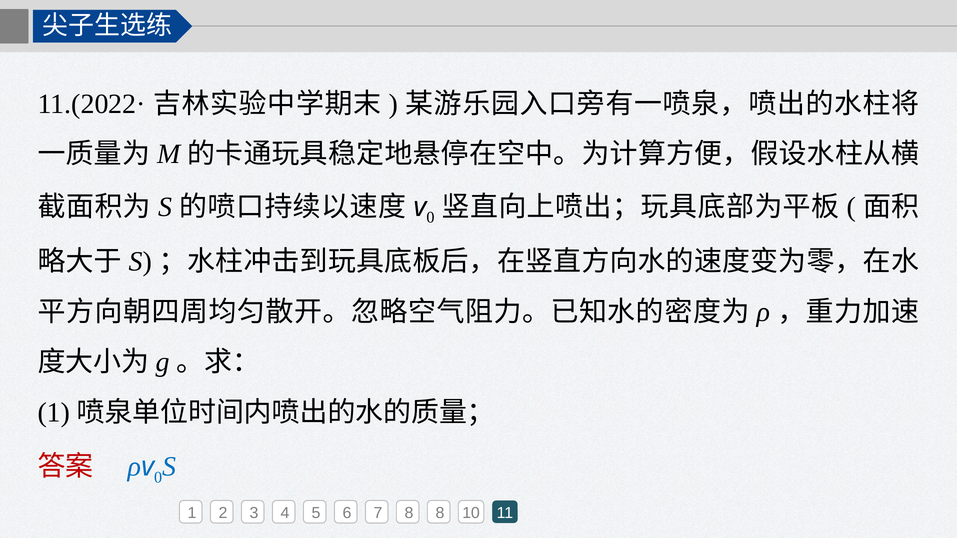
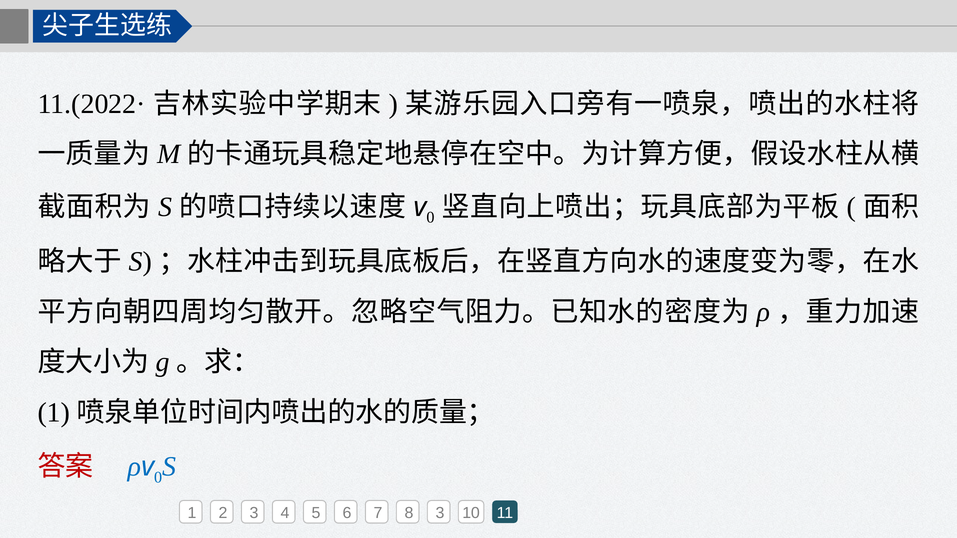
8 8: 8 -> 3
